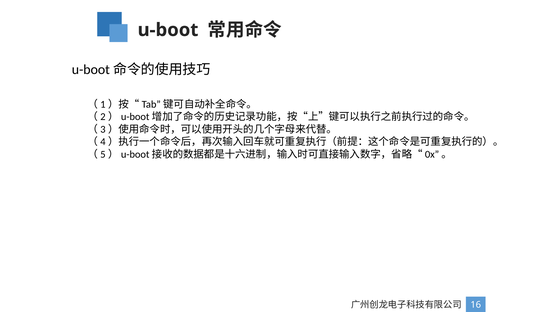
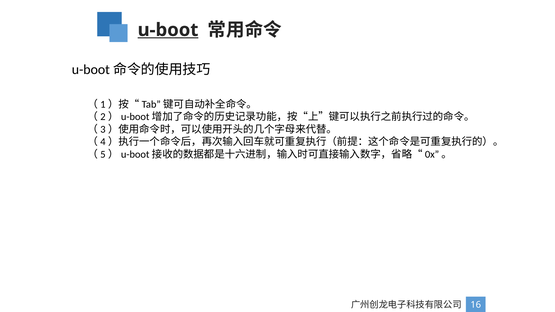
u-boot underline: none -> present
